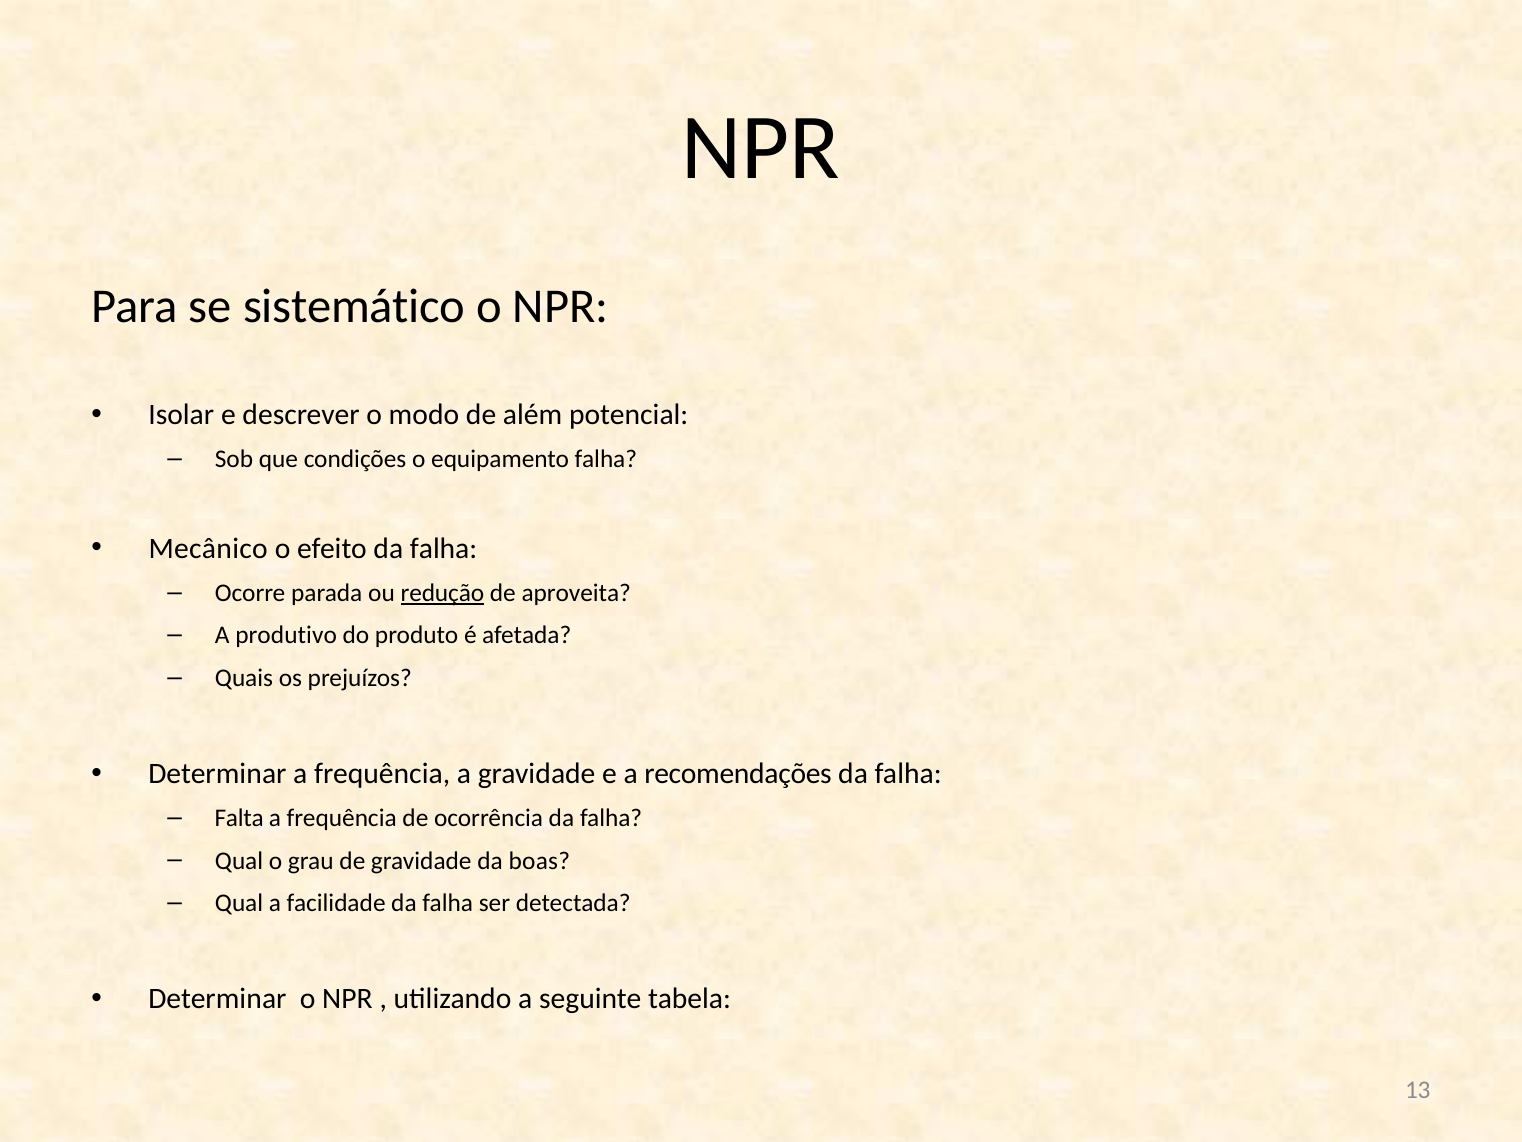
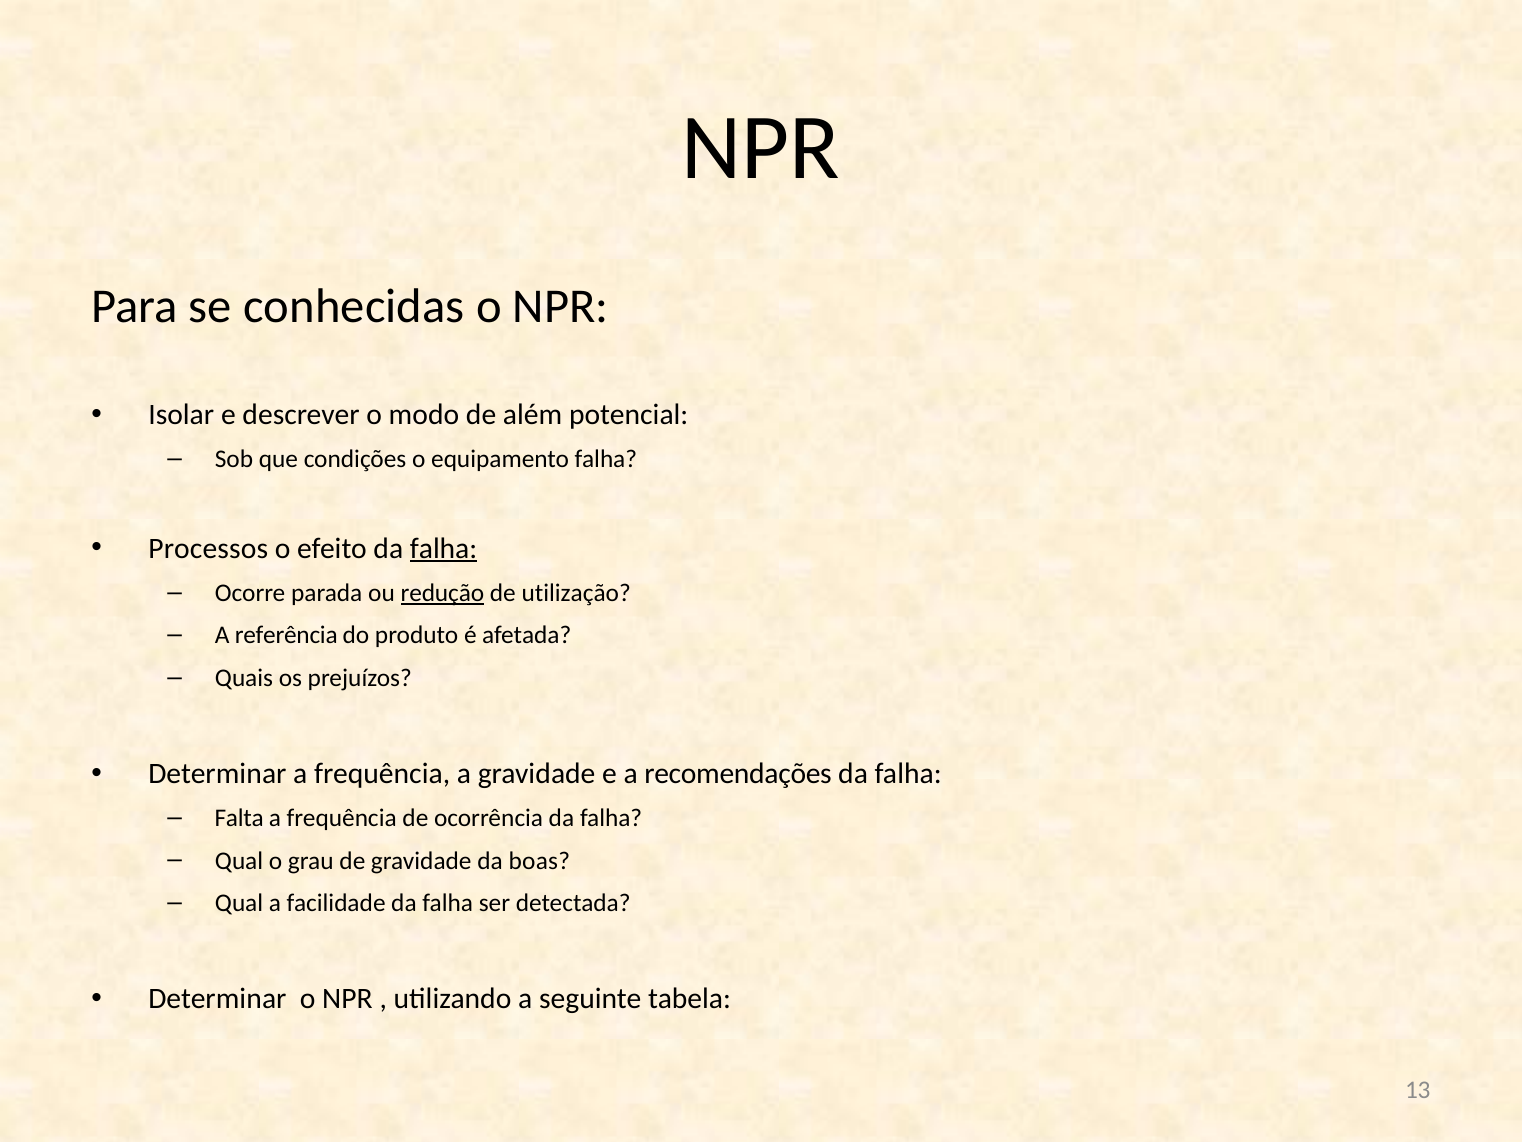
sistemático: sistemático -> conhecidas
Mecânico: Mecânico -> Processos
falha at (444, 548) underline: none -> present
aproveita: aproveita -> utilização
produtivo: produtivo -> referência
